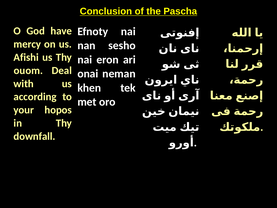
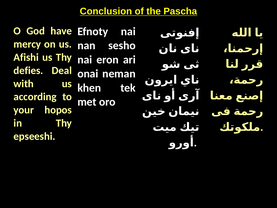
ouom: ouom -> defies
downfall: downfall -> epseeshi
